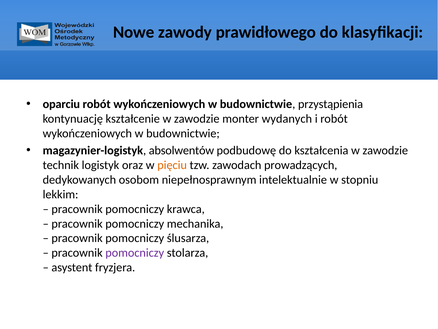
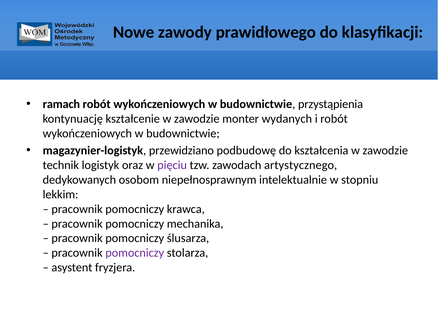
oparciu: oparciu -> ramach
absolwentów: absolwentów -> przewidziano
pięciu colour: orange -> purple
prowadzących: prowadzących -> artystycznego
